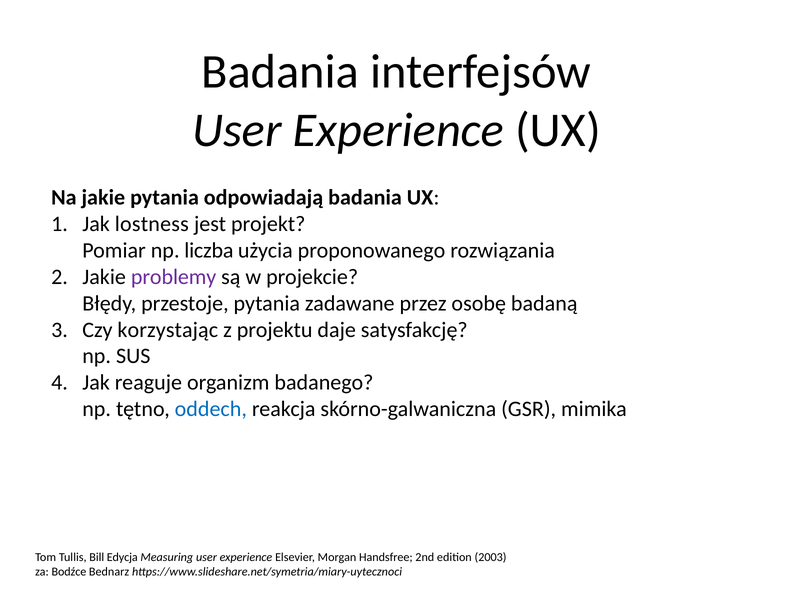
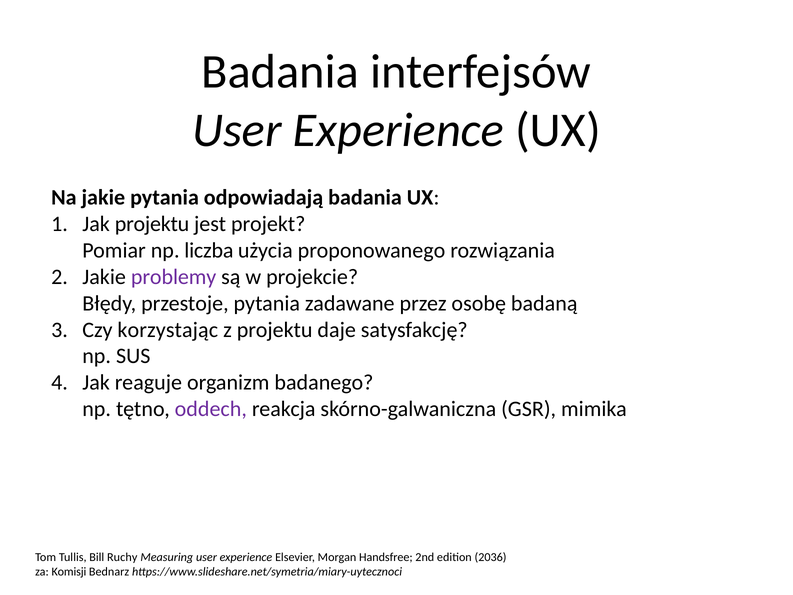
Jak lostness: lostness -> projektu
oddech colour: blue -> purple
Edycja: Edycja -> Ruchy
2003: 2003 -> 2036
Bodźce: Bodźce -> Komisji
